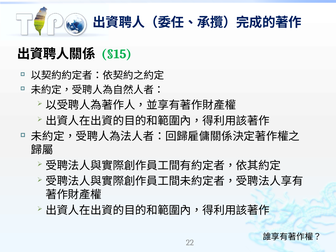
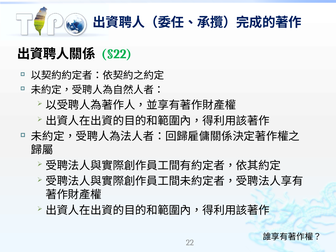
§15: §15 -> §22
